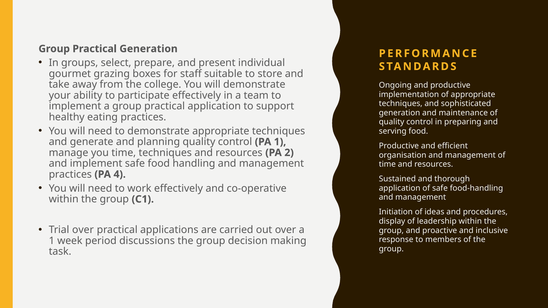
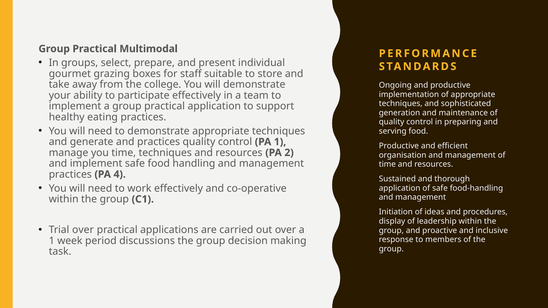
Practical Generation: Generation -> Multimodal
and planning: planning -> practices
